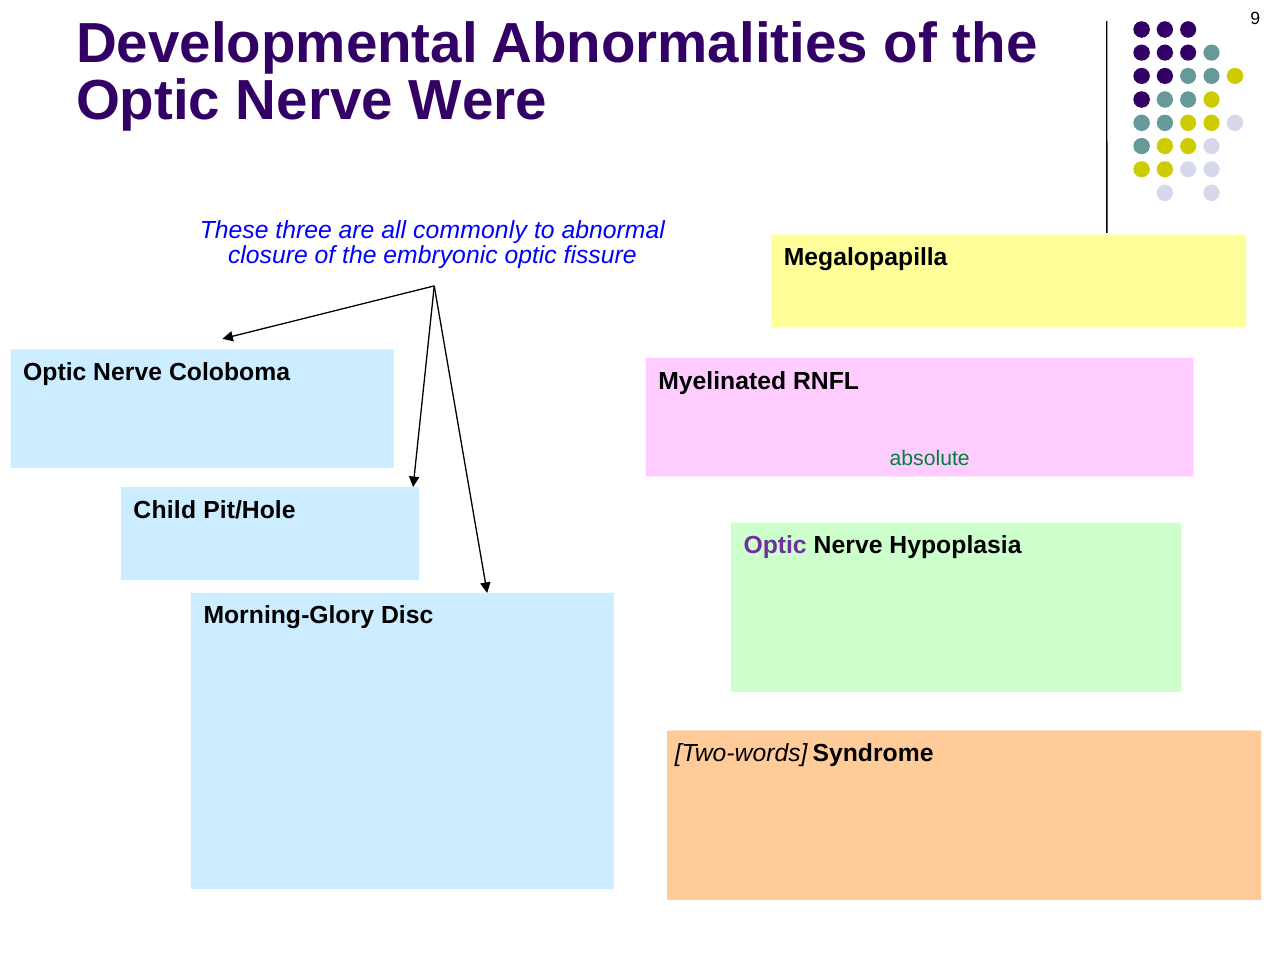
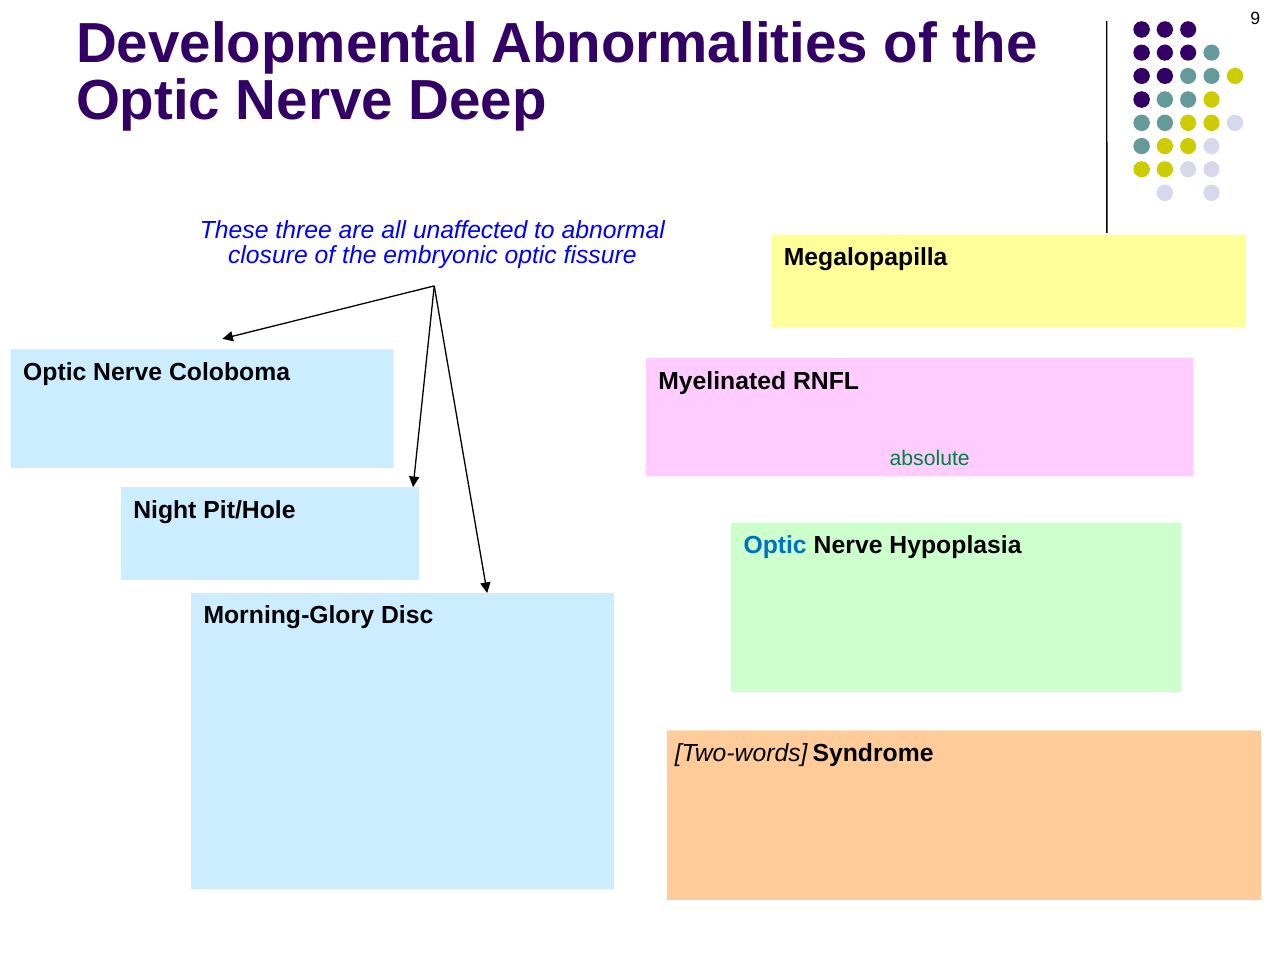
Nerve Were: Were -> Deep
commonly: commonly -> unaffected
Child: Child -> Night
Optic at (775, 546) colour: purple -> blue
